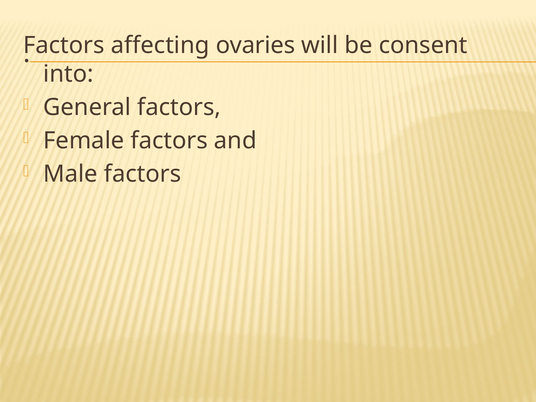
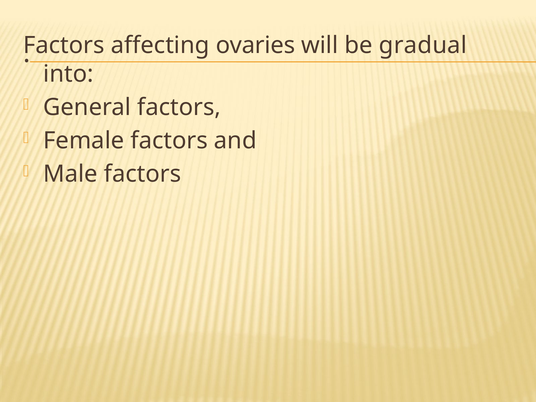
consent: consent -> gradual
